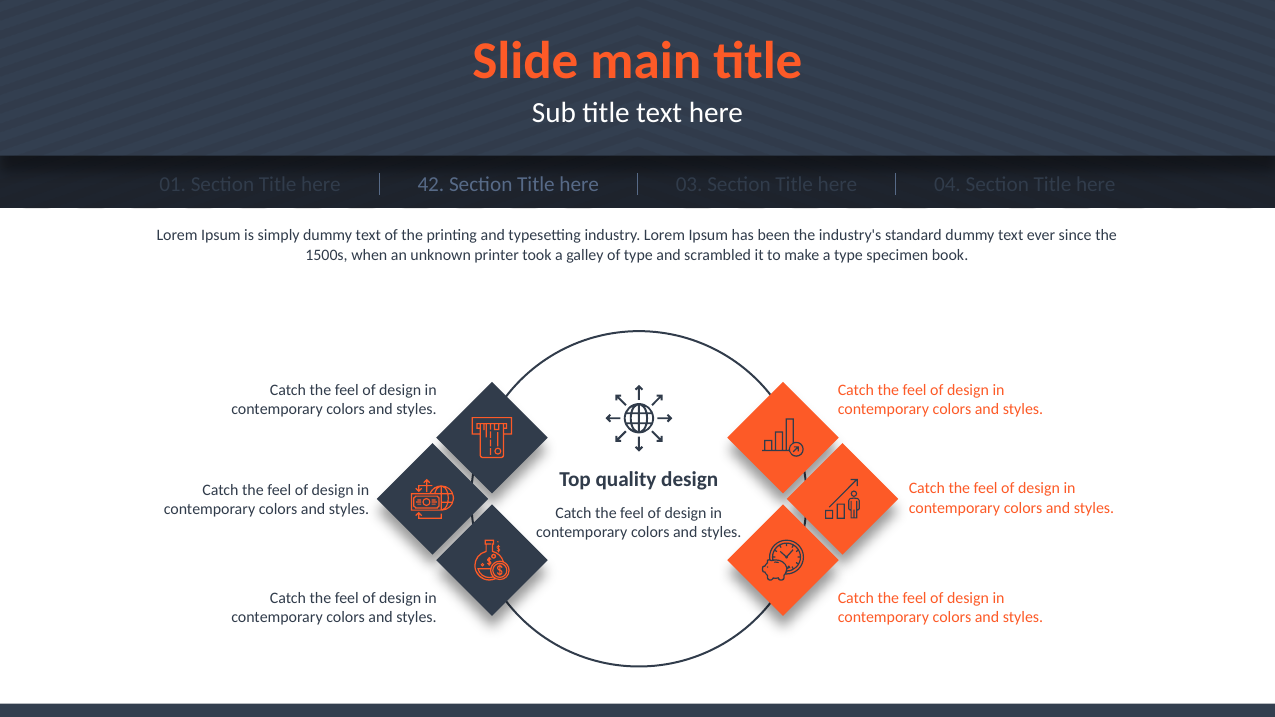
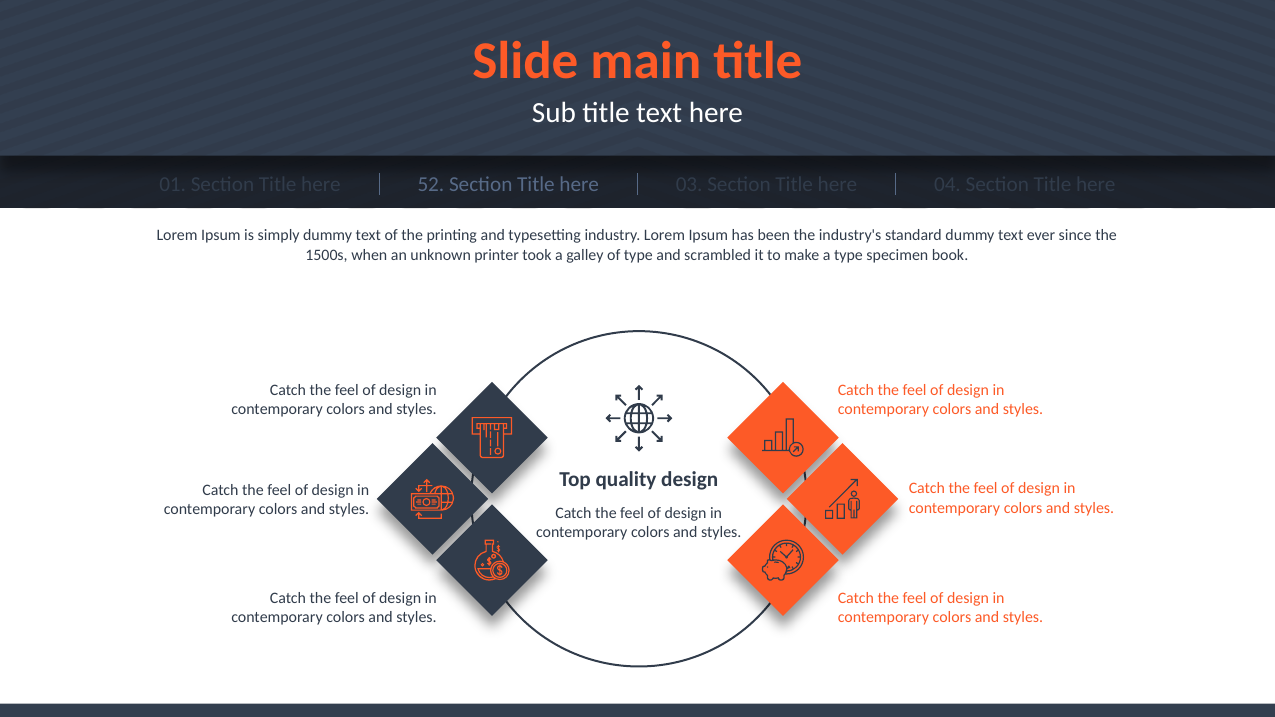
42: 42 -> 52
